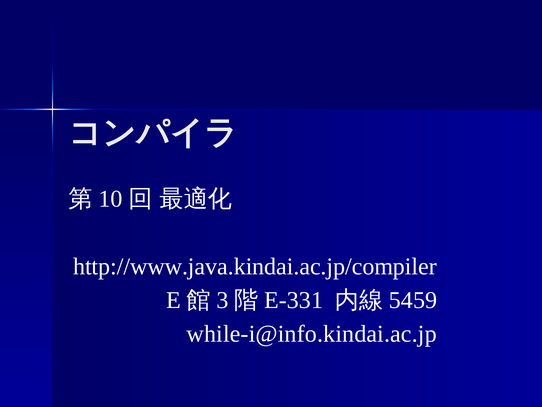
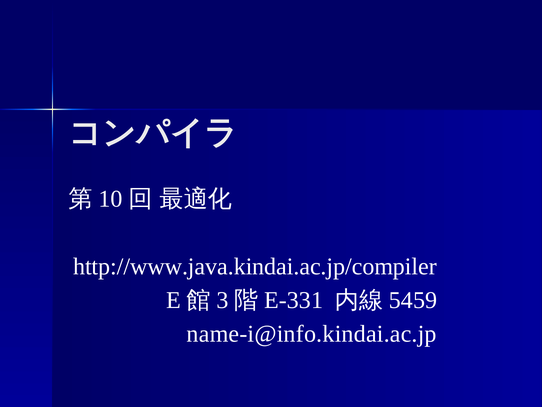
while-i@info.kindai.ac.jp: while-i@info.kindai.ac.jp -> name-i@info.kindai.ac.jp
